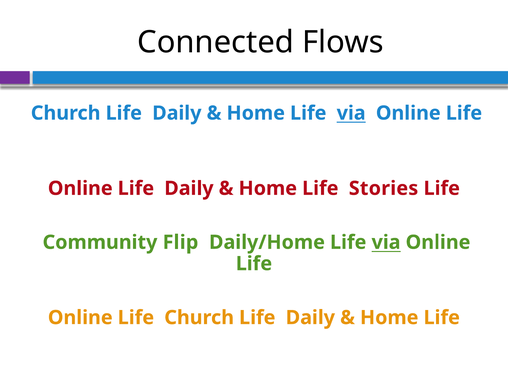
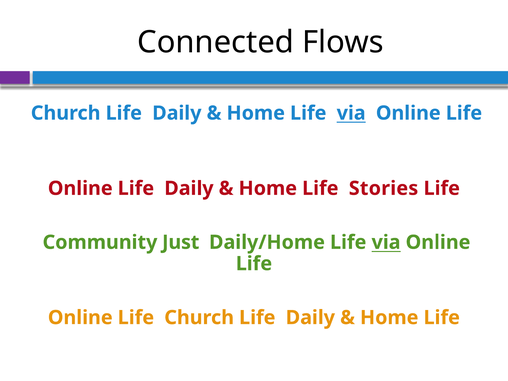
Flip: Flip -> Just
